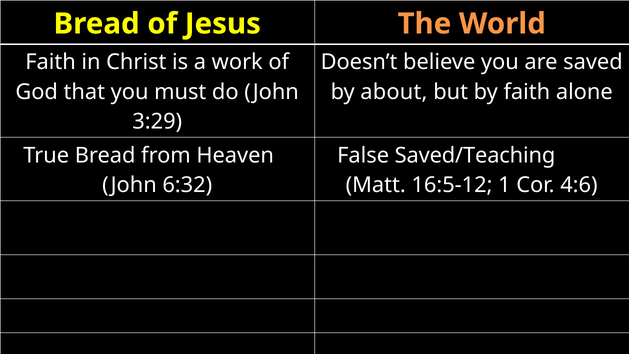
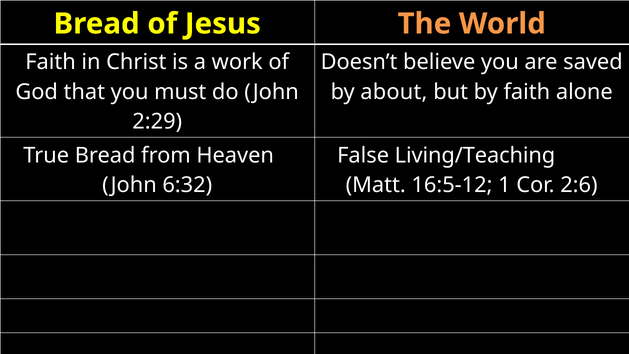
3:29: 3:29 -> 2:29
Saved/Teaching: Saved/Teaching -> Living/Teaching
4:6: 4:6 -> 2:6
